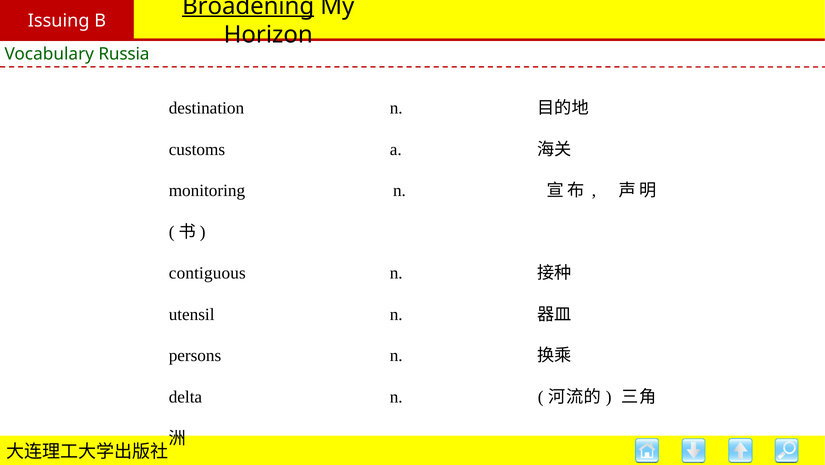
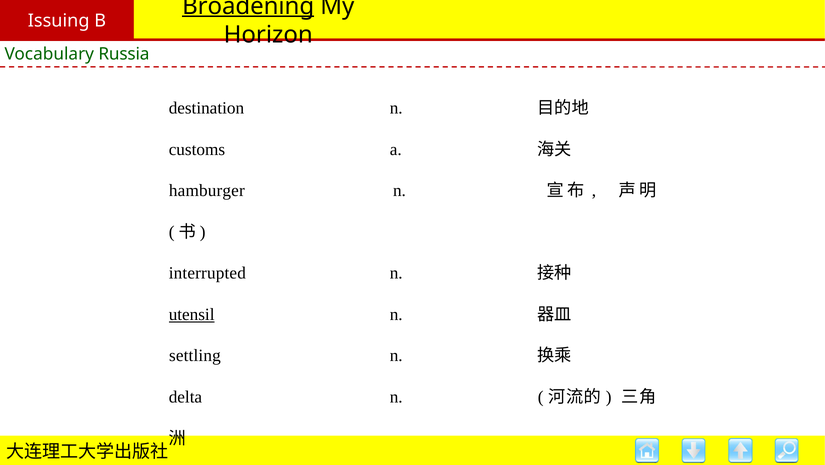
monitoring: monitoring -> hamburger
contiguous: contiguous -> interrupted
utensil underline: none -> present
persons: persons -> settling
